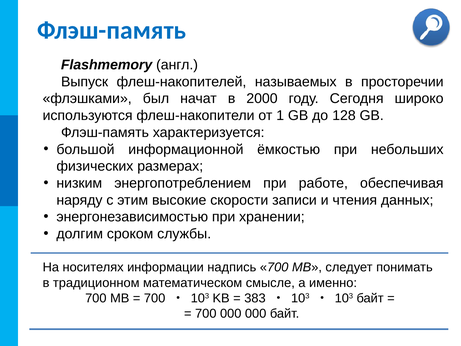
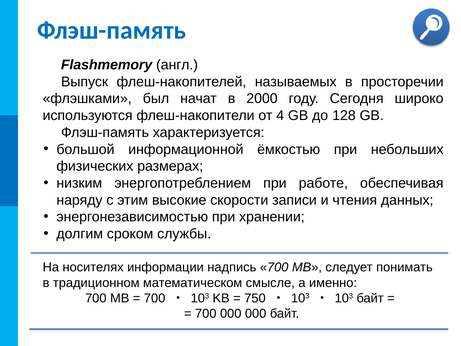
1: 1 -> 4
383: 383 -> 750
